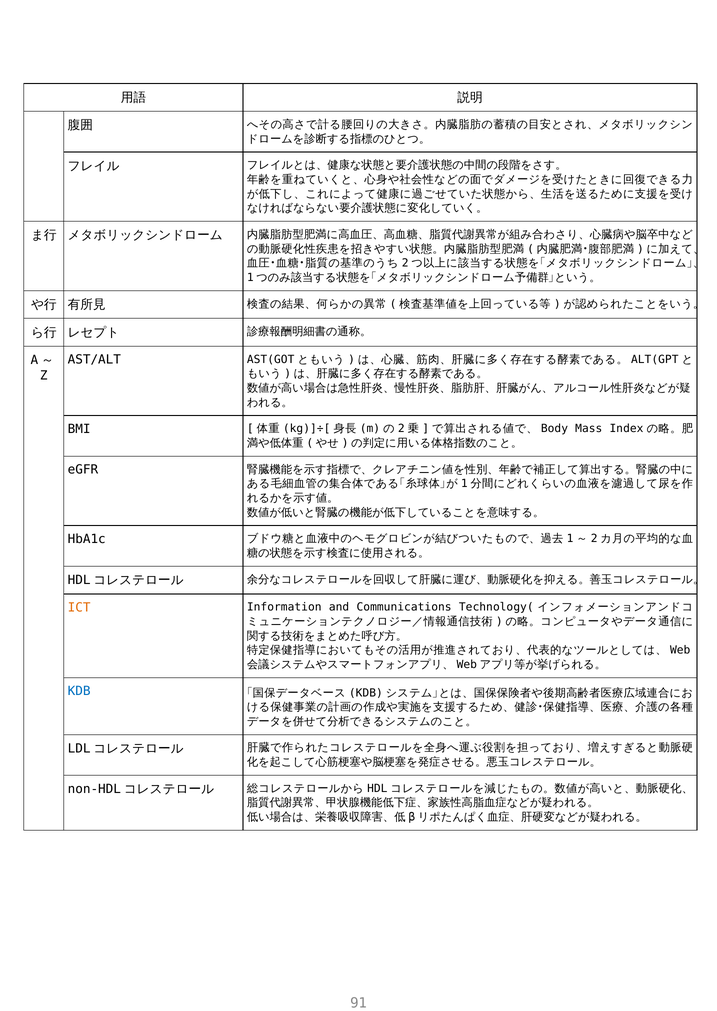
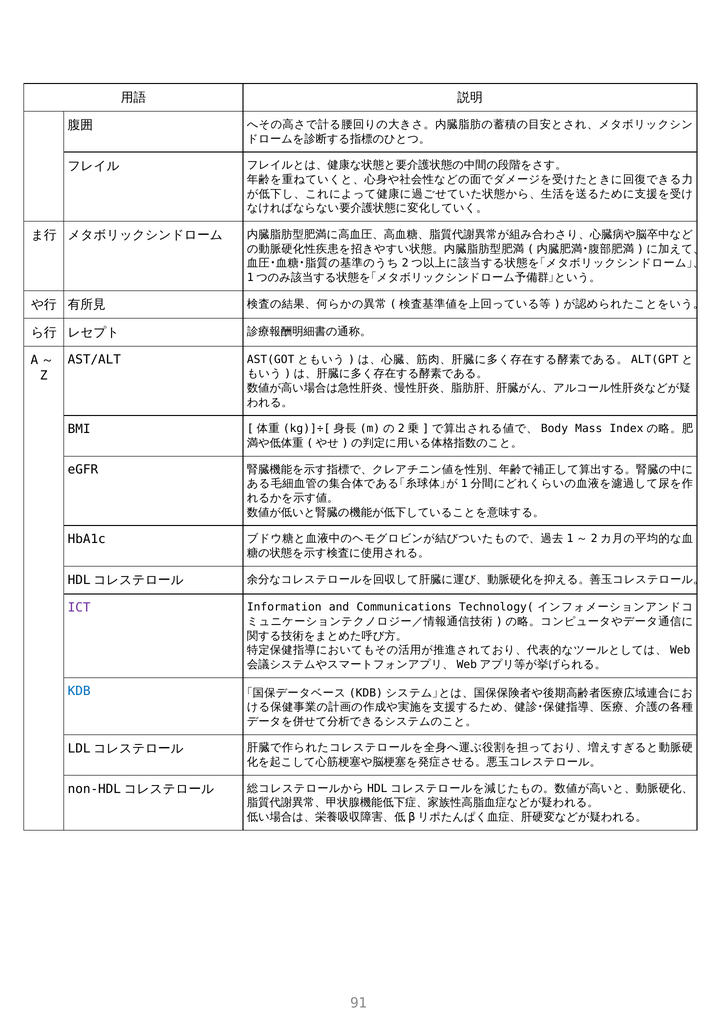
ICT colour: orange -> purple
